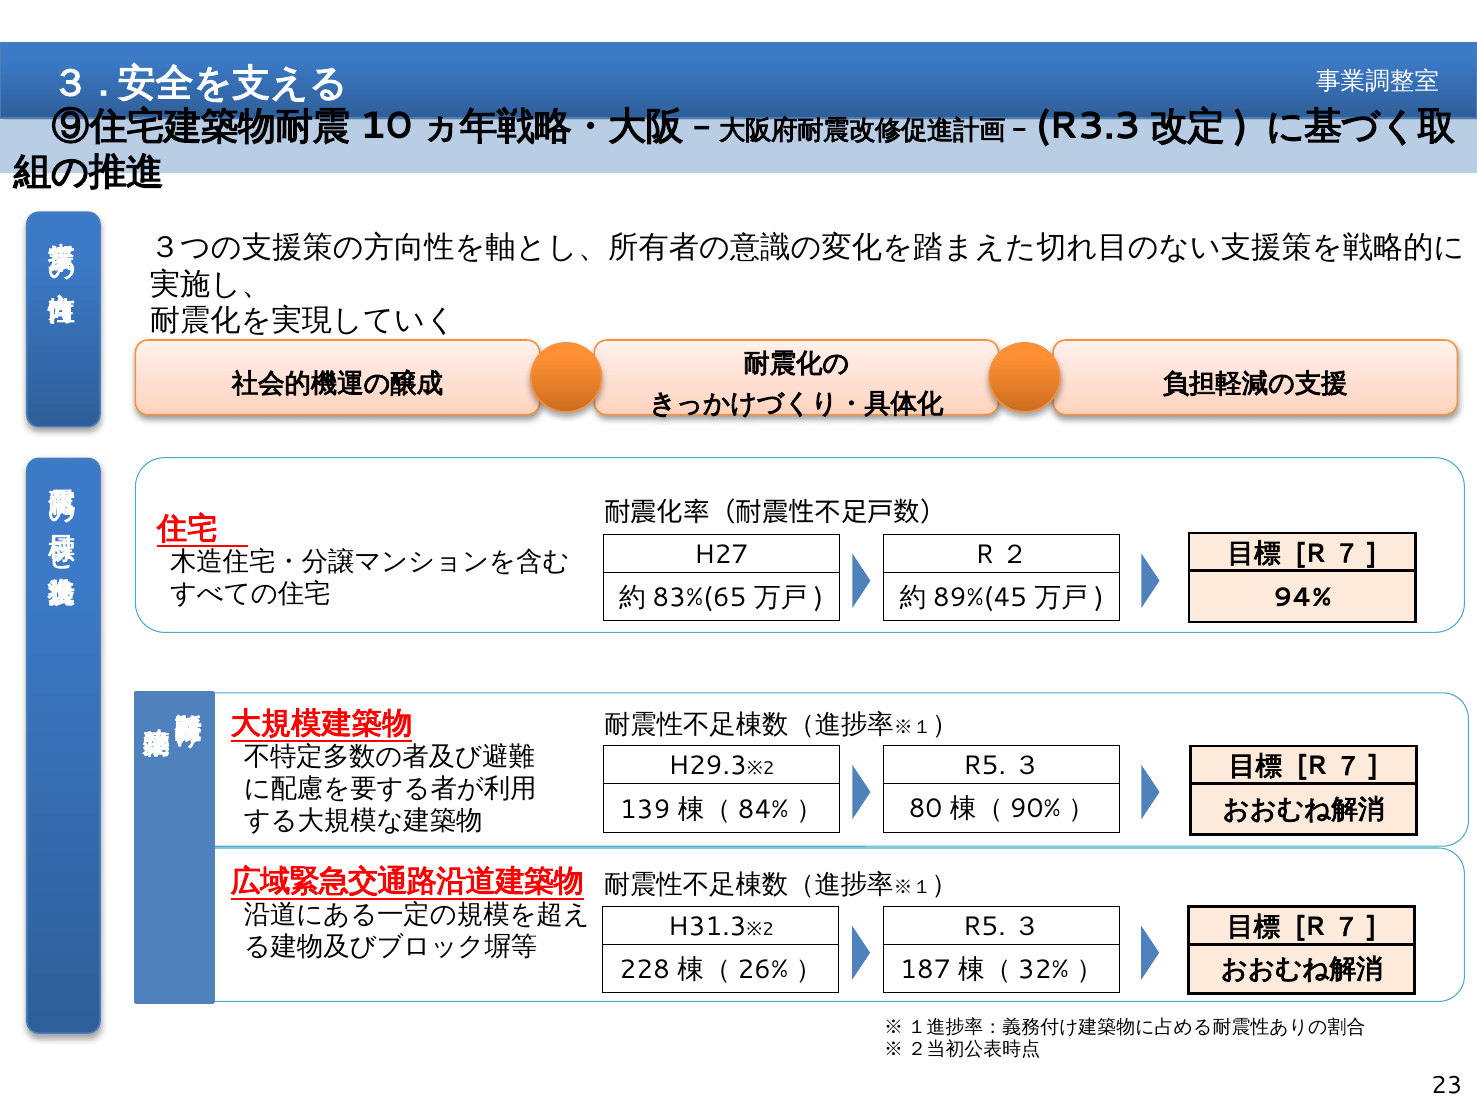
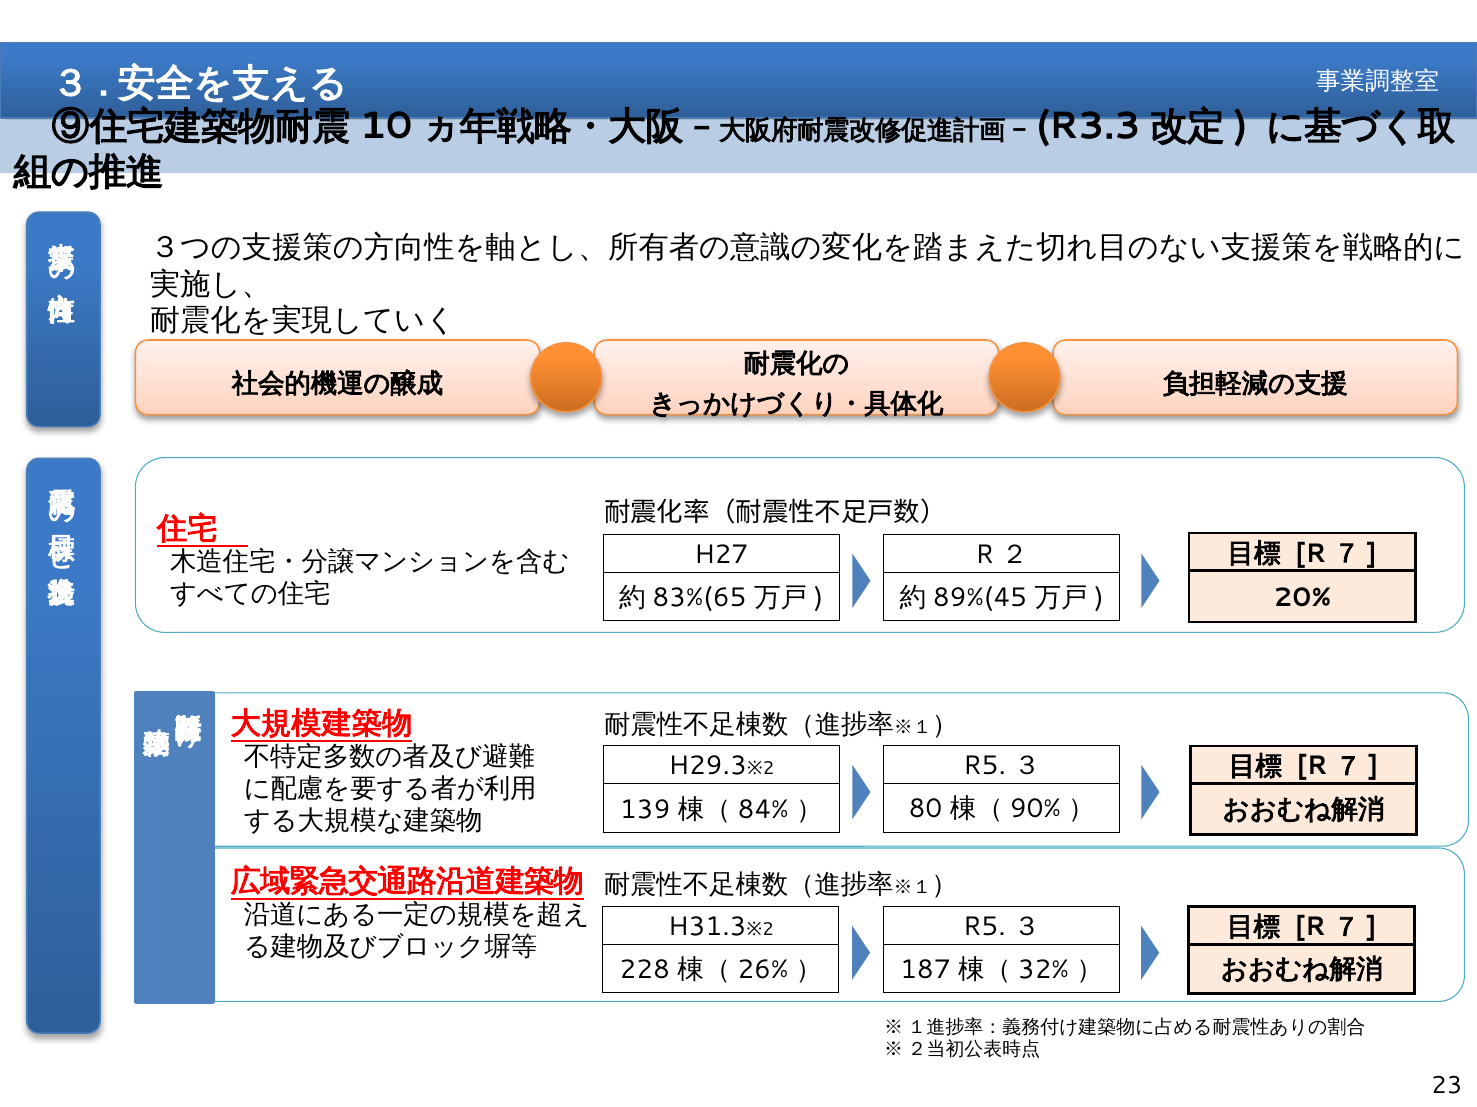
94%: 94% -> 20%
